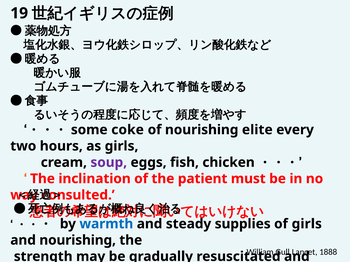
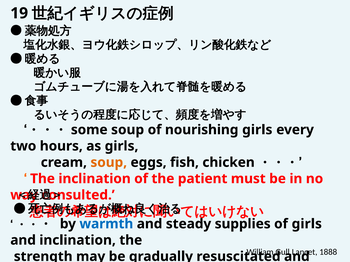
coke at (128, 130): coke -> soup
nourishing elite: elite -> girls
soup at (109, 163) colour: purple -> orange
and nourishing: nourishing -> inclination
